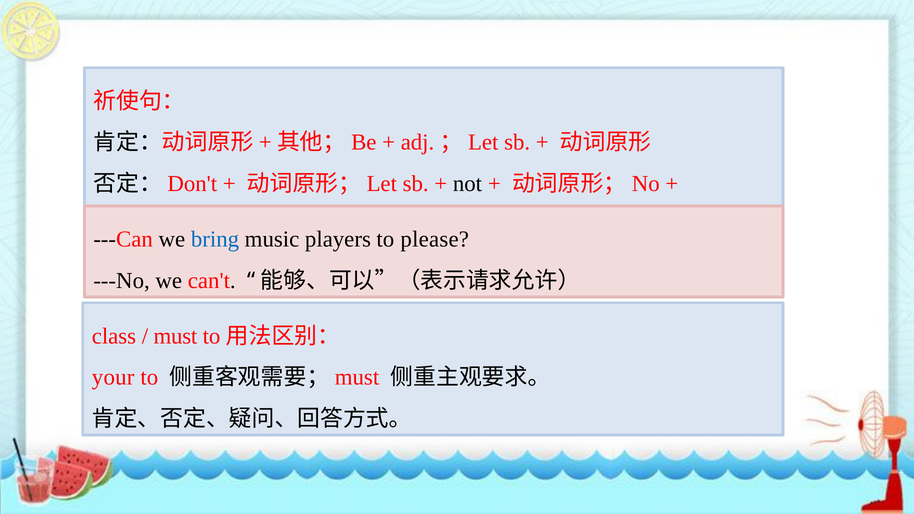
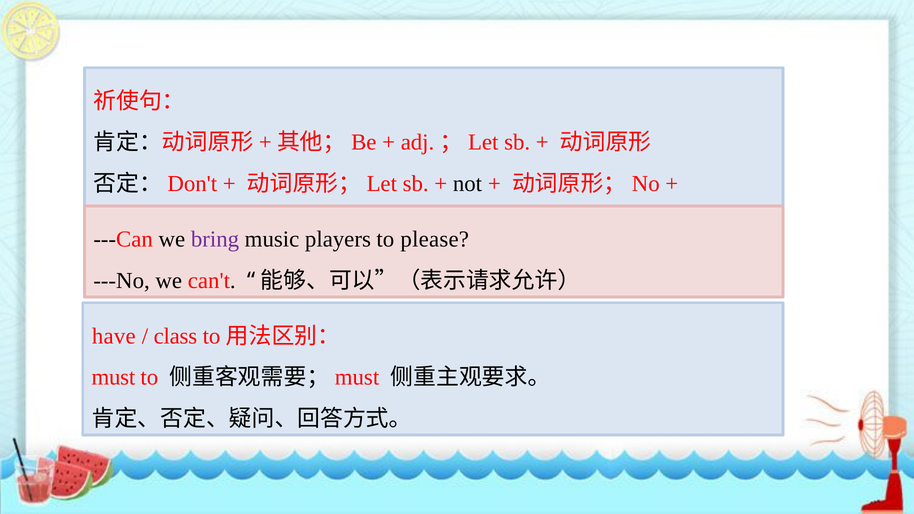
bring colour: blue -> purple
class: class -> have
must: must -> class
your: your -> must
